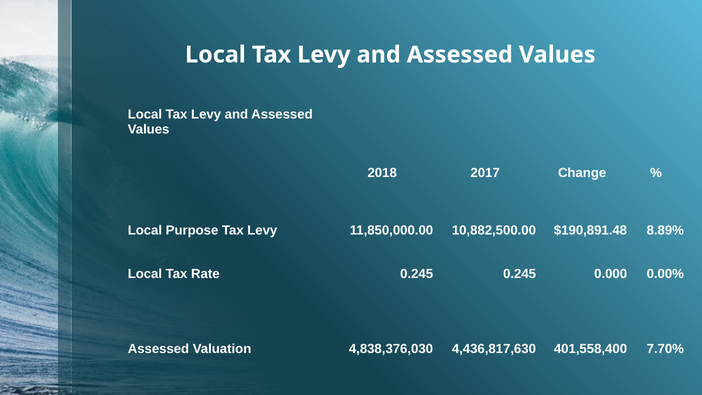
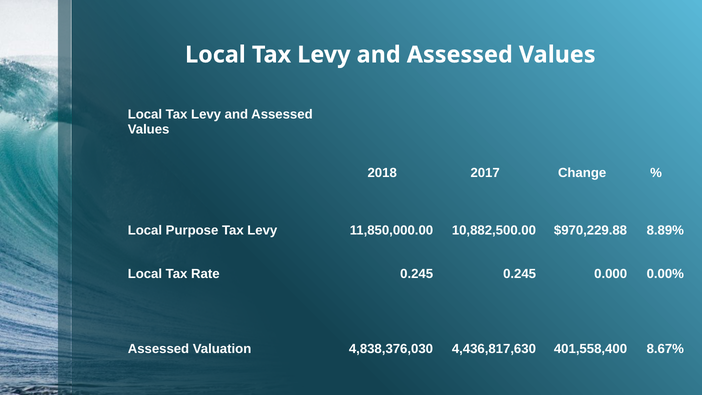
$190,891.48: $190,891.48 -> $970,229.88
7.70%: 7.70% -> 8.67%
